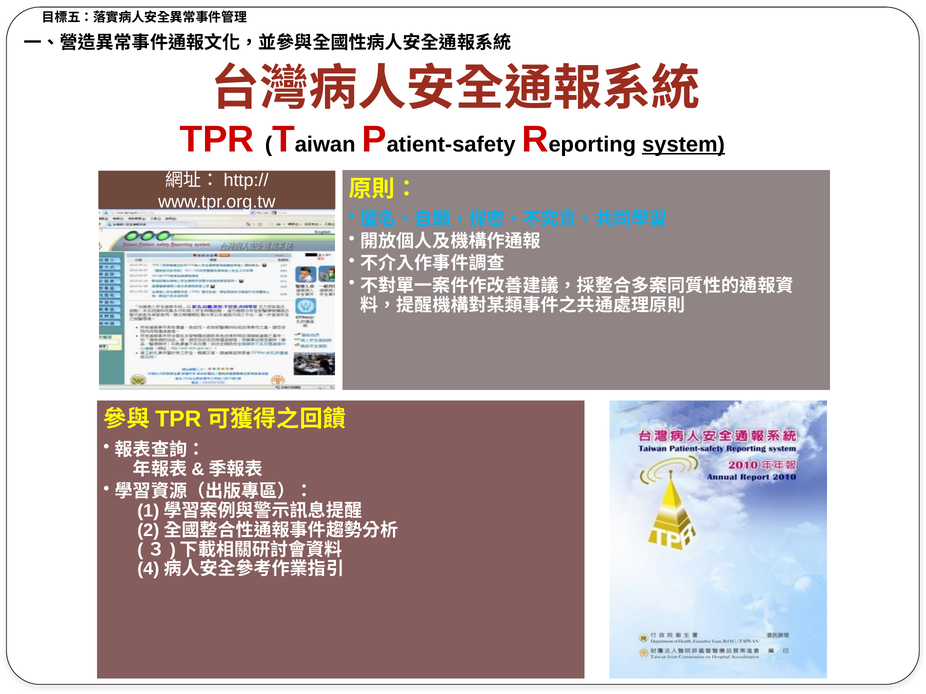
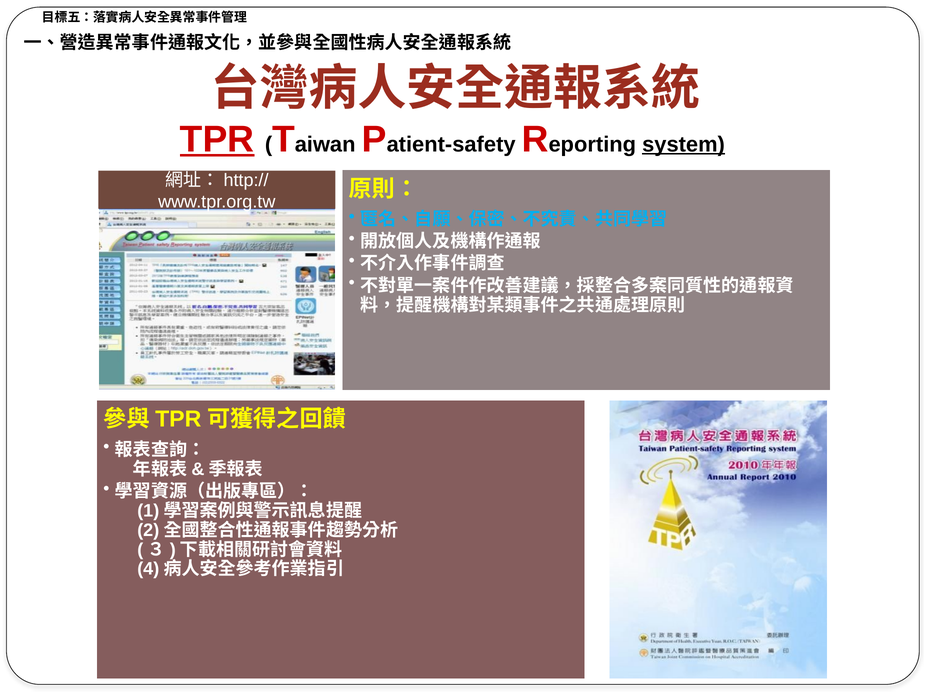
TPR underline: none -> present
